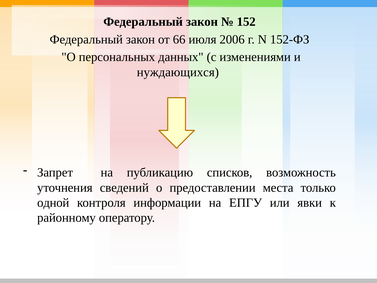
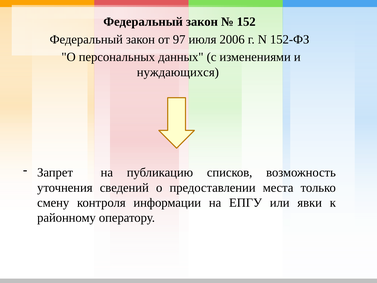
66: 66 -> 97
одной: одной -> смену
